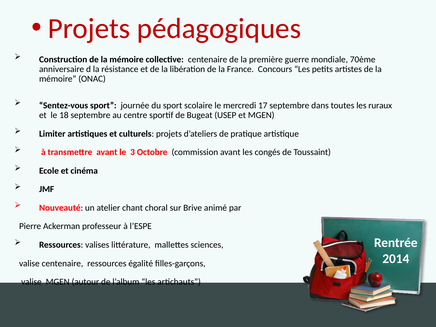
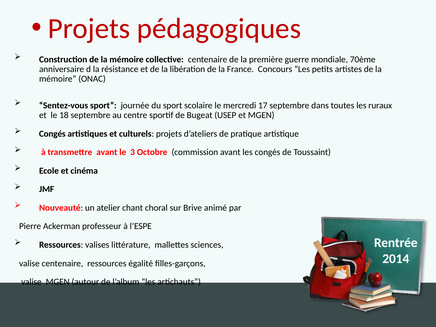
Limiter at (52, 134): Limiter -> Congés
